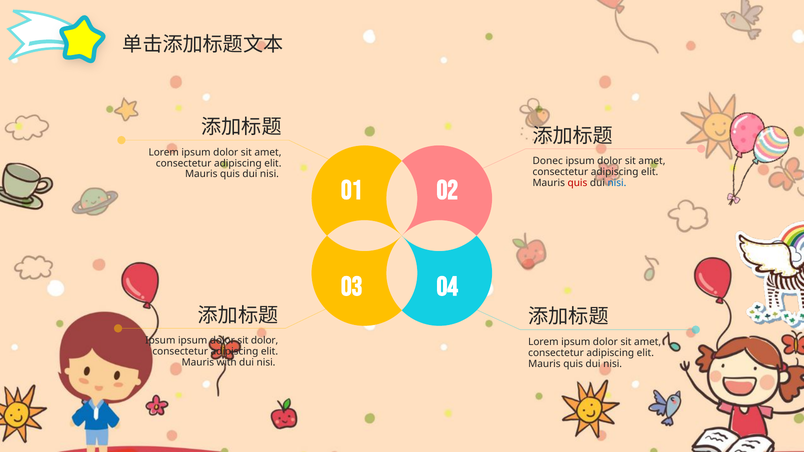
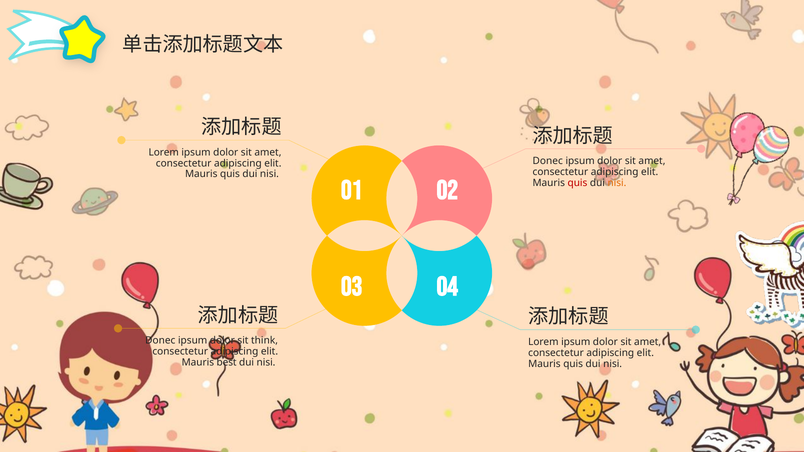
nisi at (617, 183) colour: blue -> orange
Ipsum at (160, 341): Ipsum -> Donec
sit dolor: dolor -> think
with: with -> best
